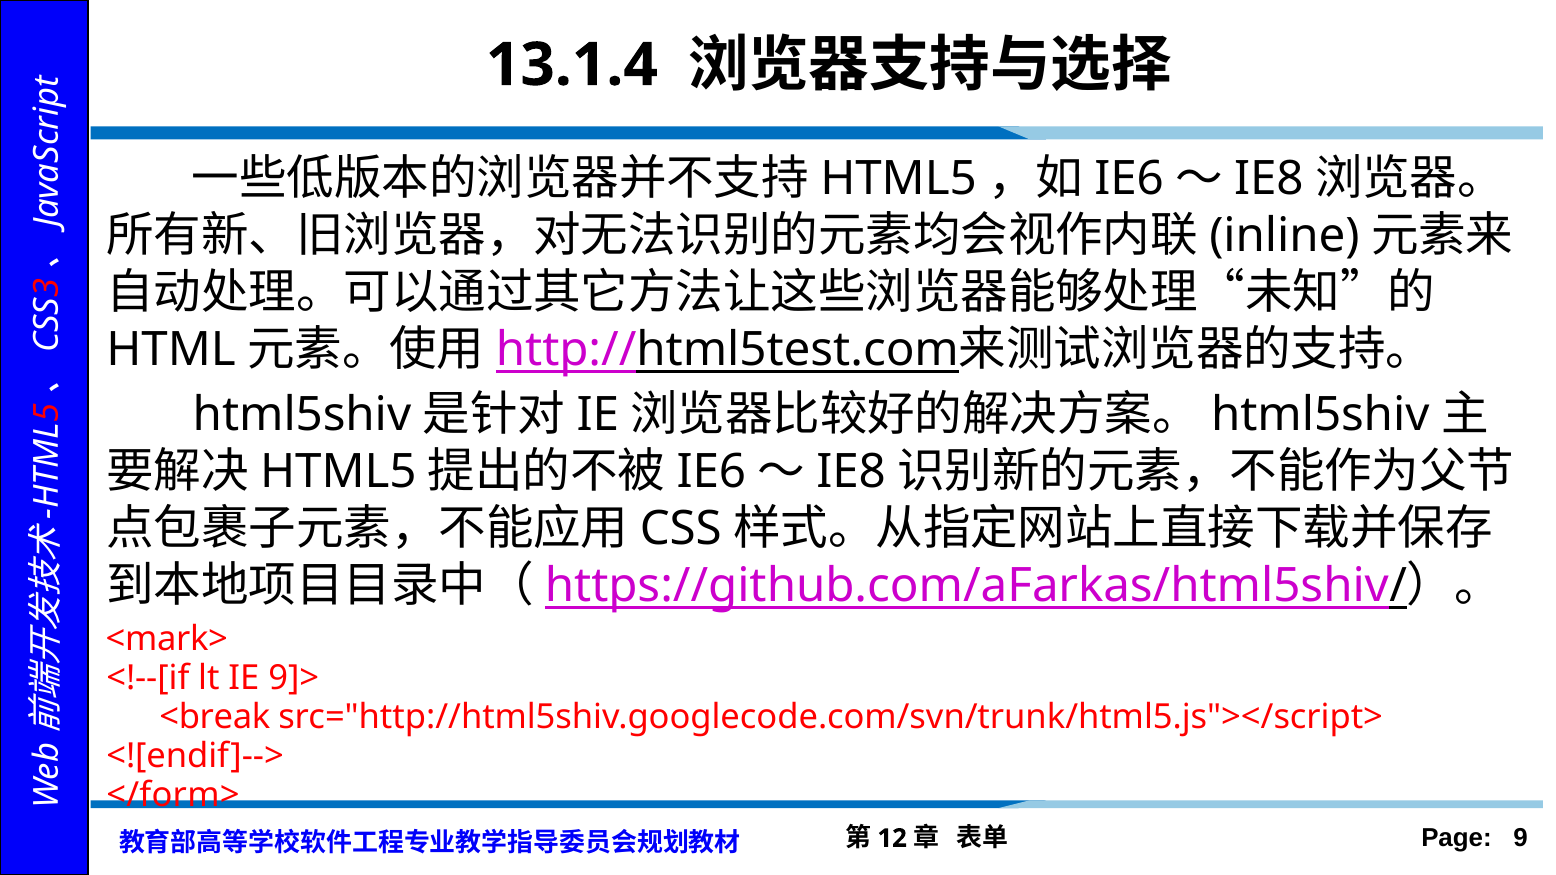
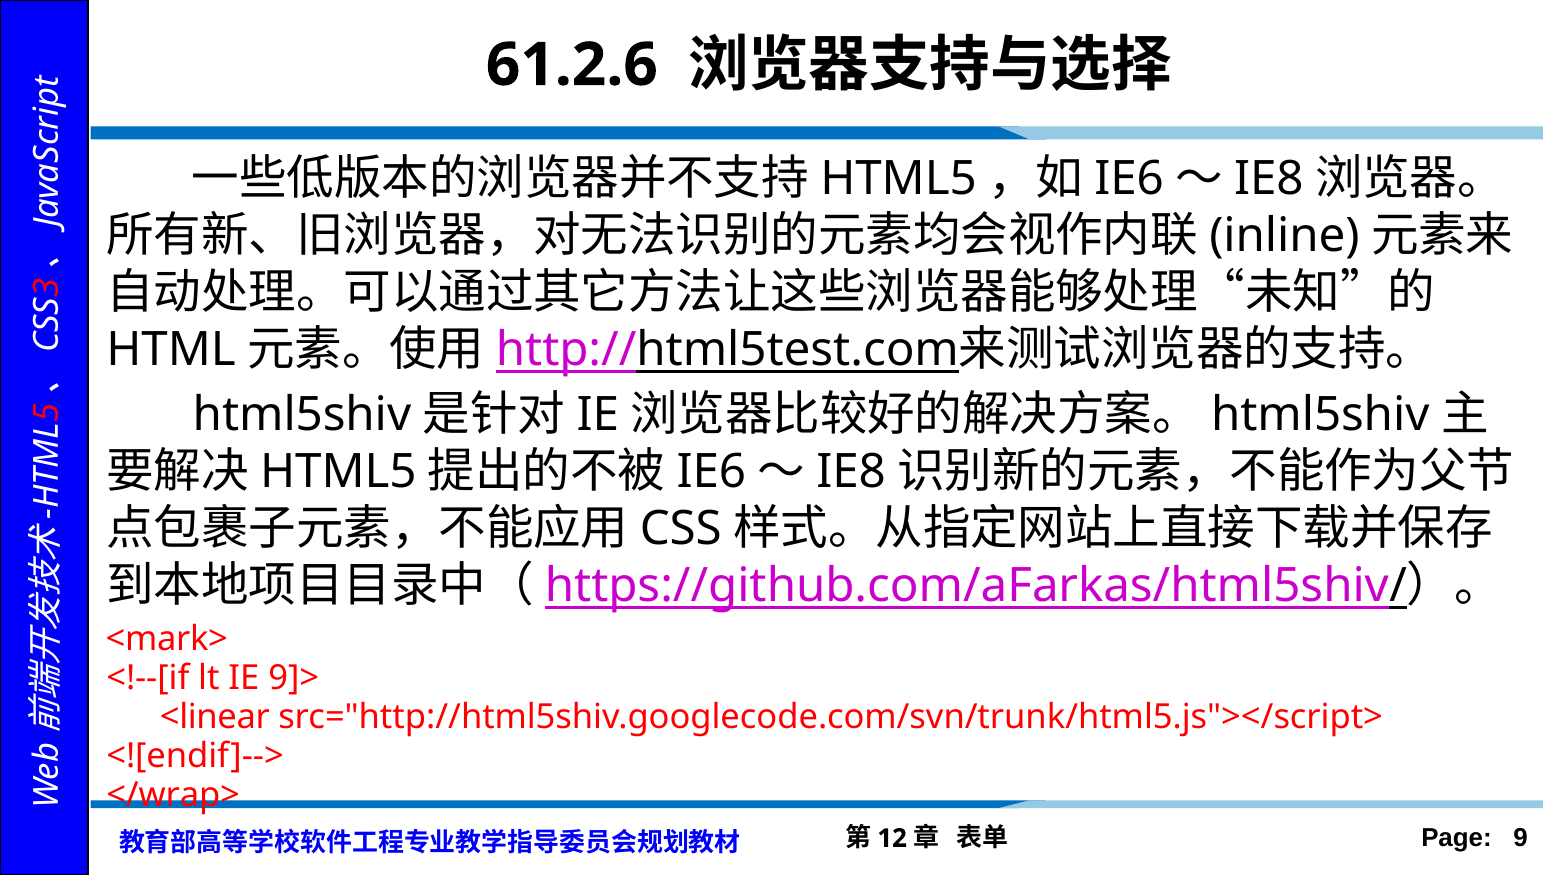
13.1.4: 13.1.4 -> 61.2.6
<break: <break -> <linear
</form>: </form> -> </wrap>
